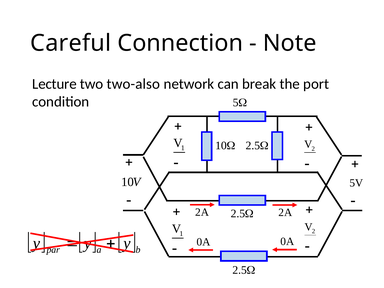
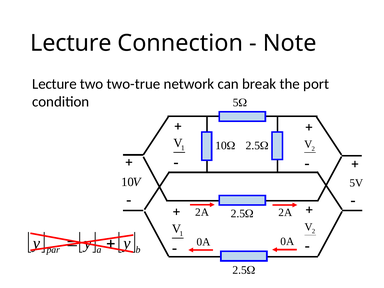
Careful at (71, 43): Careful -> Lecture
two-also: two-also -> two-true
